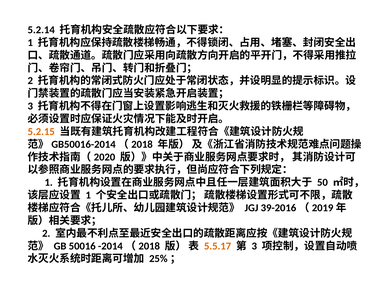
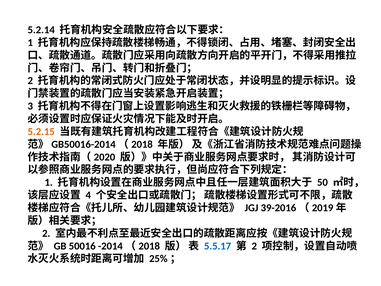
1 at (88, 195): 1 -> 4
5.5.17 colour: orange -> blue
3 at (254, 246): 3 -> 2
